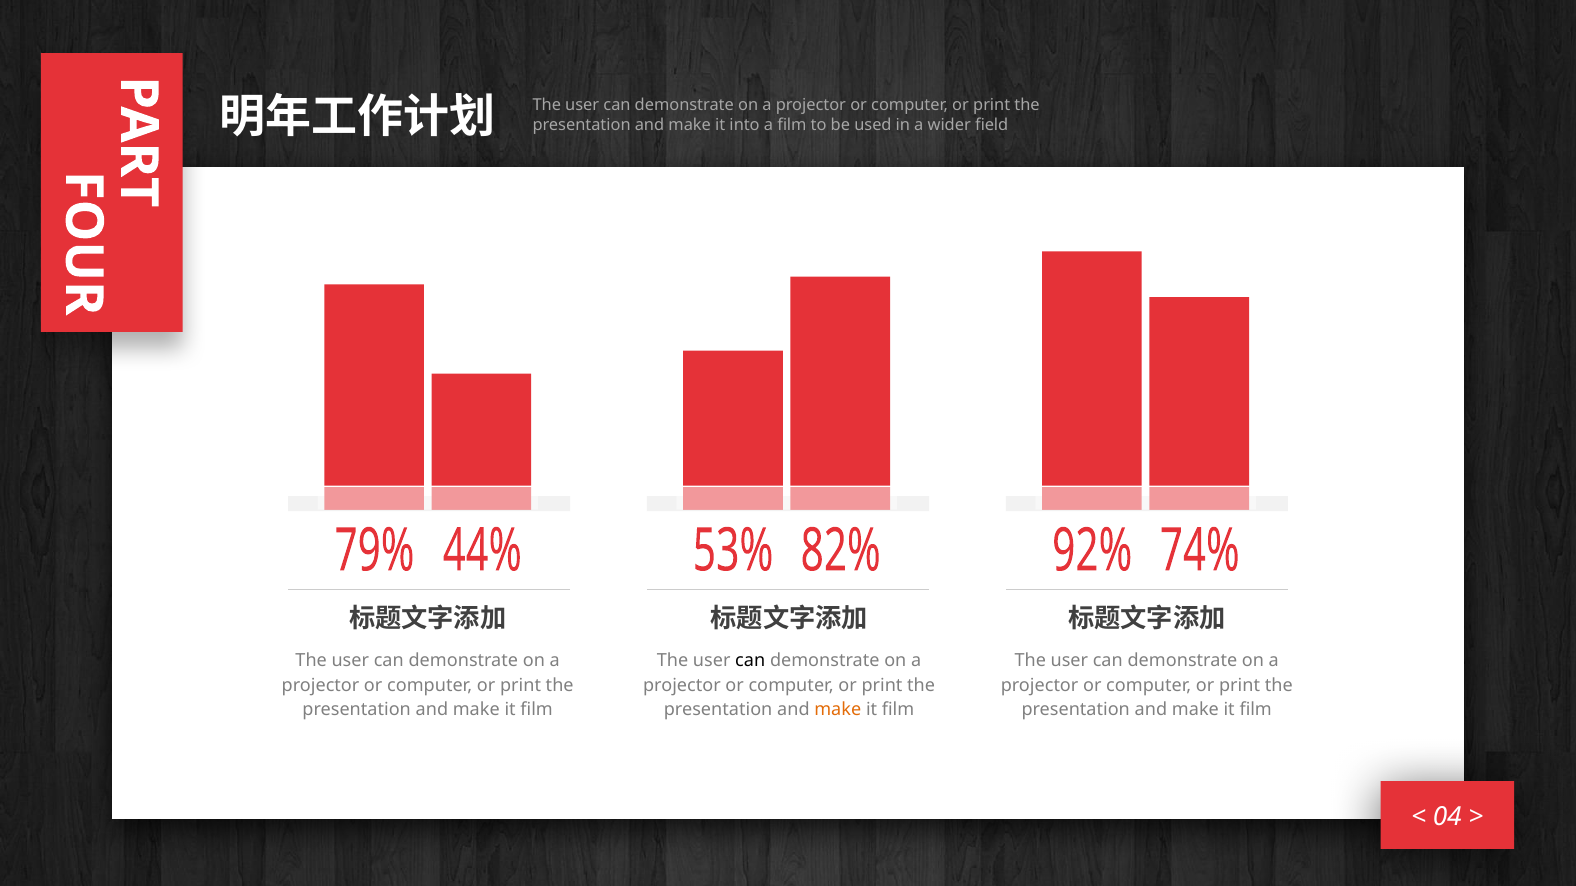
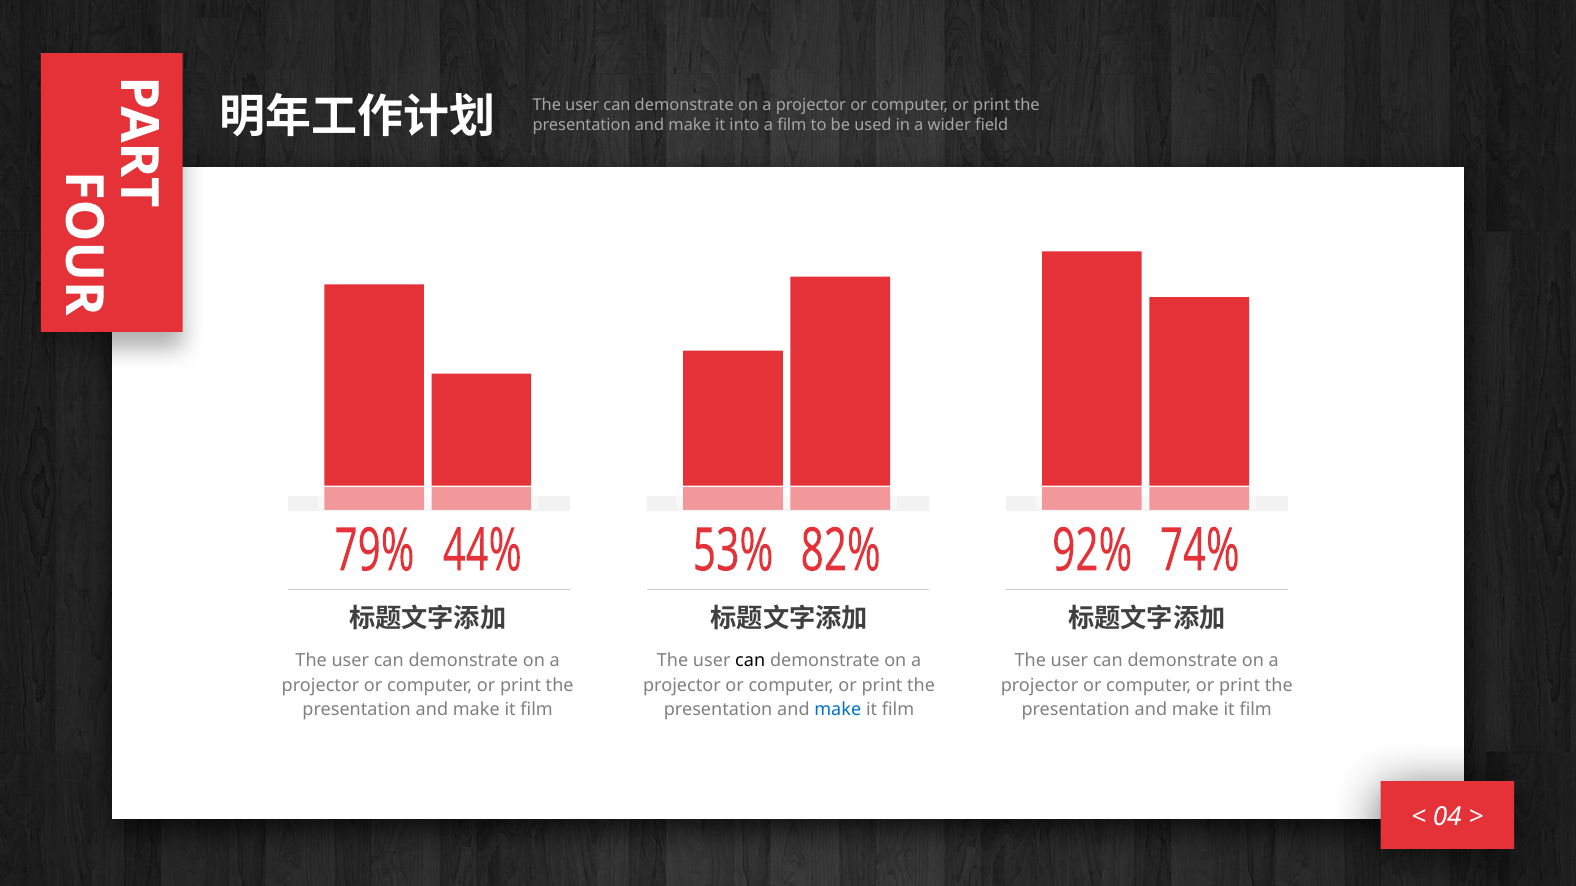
make at (838, 710) colour: orange -> blue
